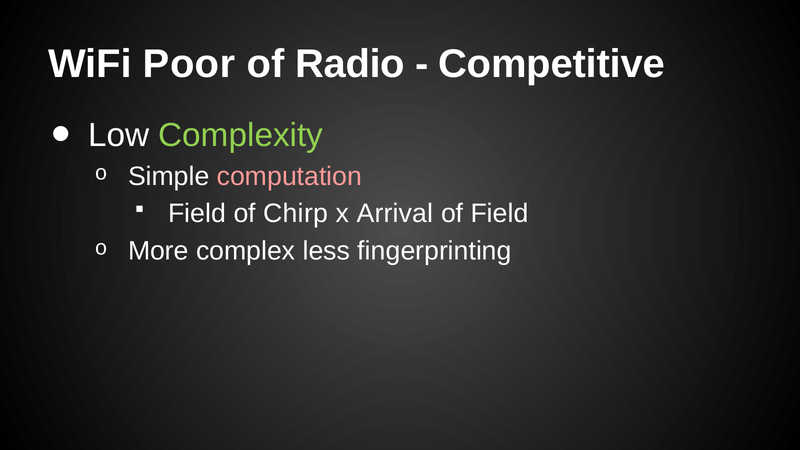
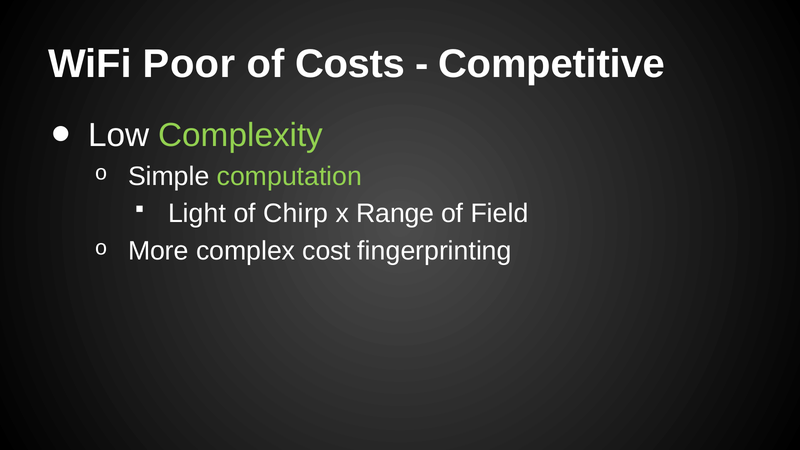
Radio: Radio -> Costs
computation colour: pink -> light green
Field at (197, 214): Field -> Light
Arrival: Arrival -> Range
less: less -> cost
